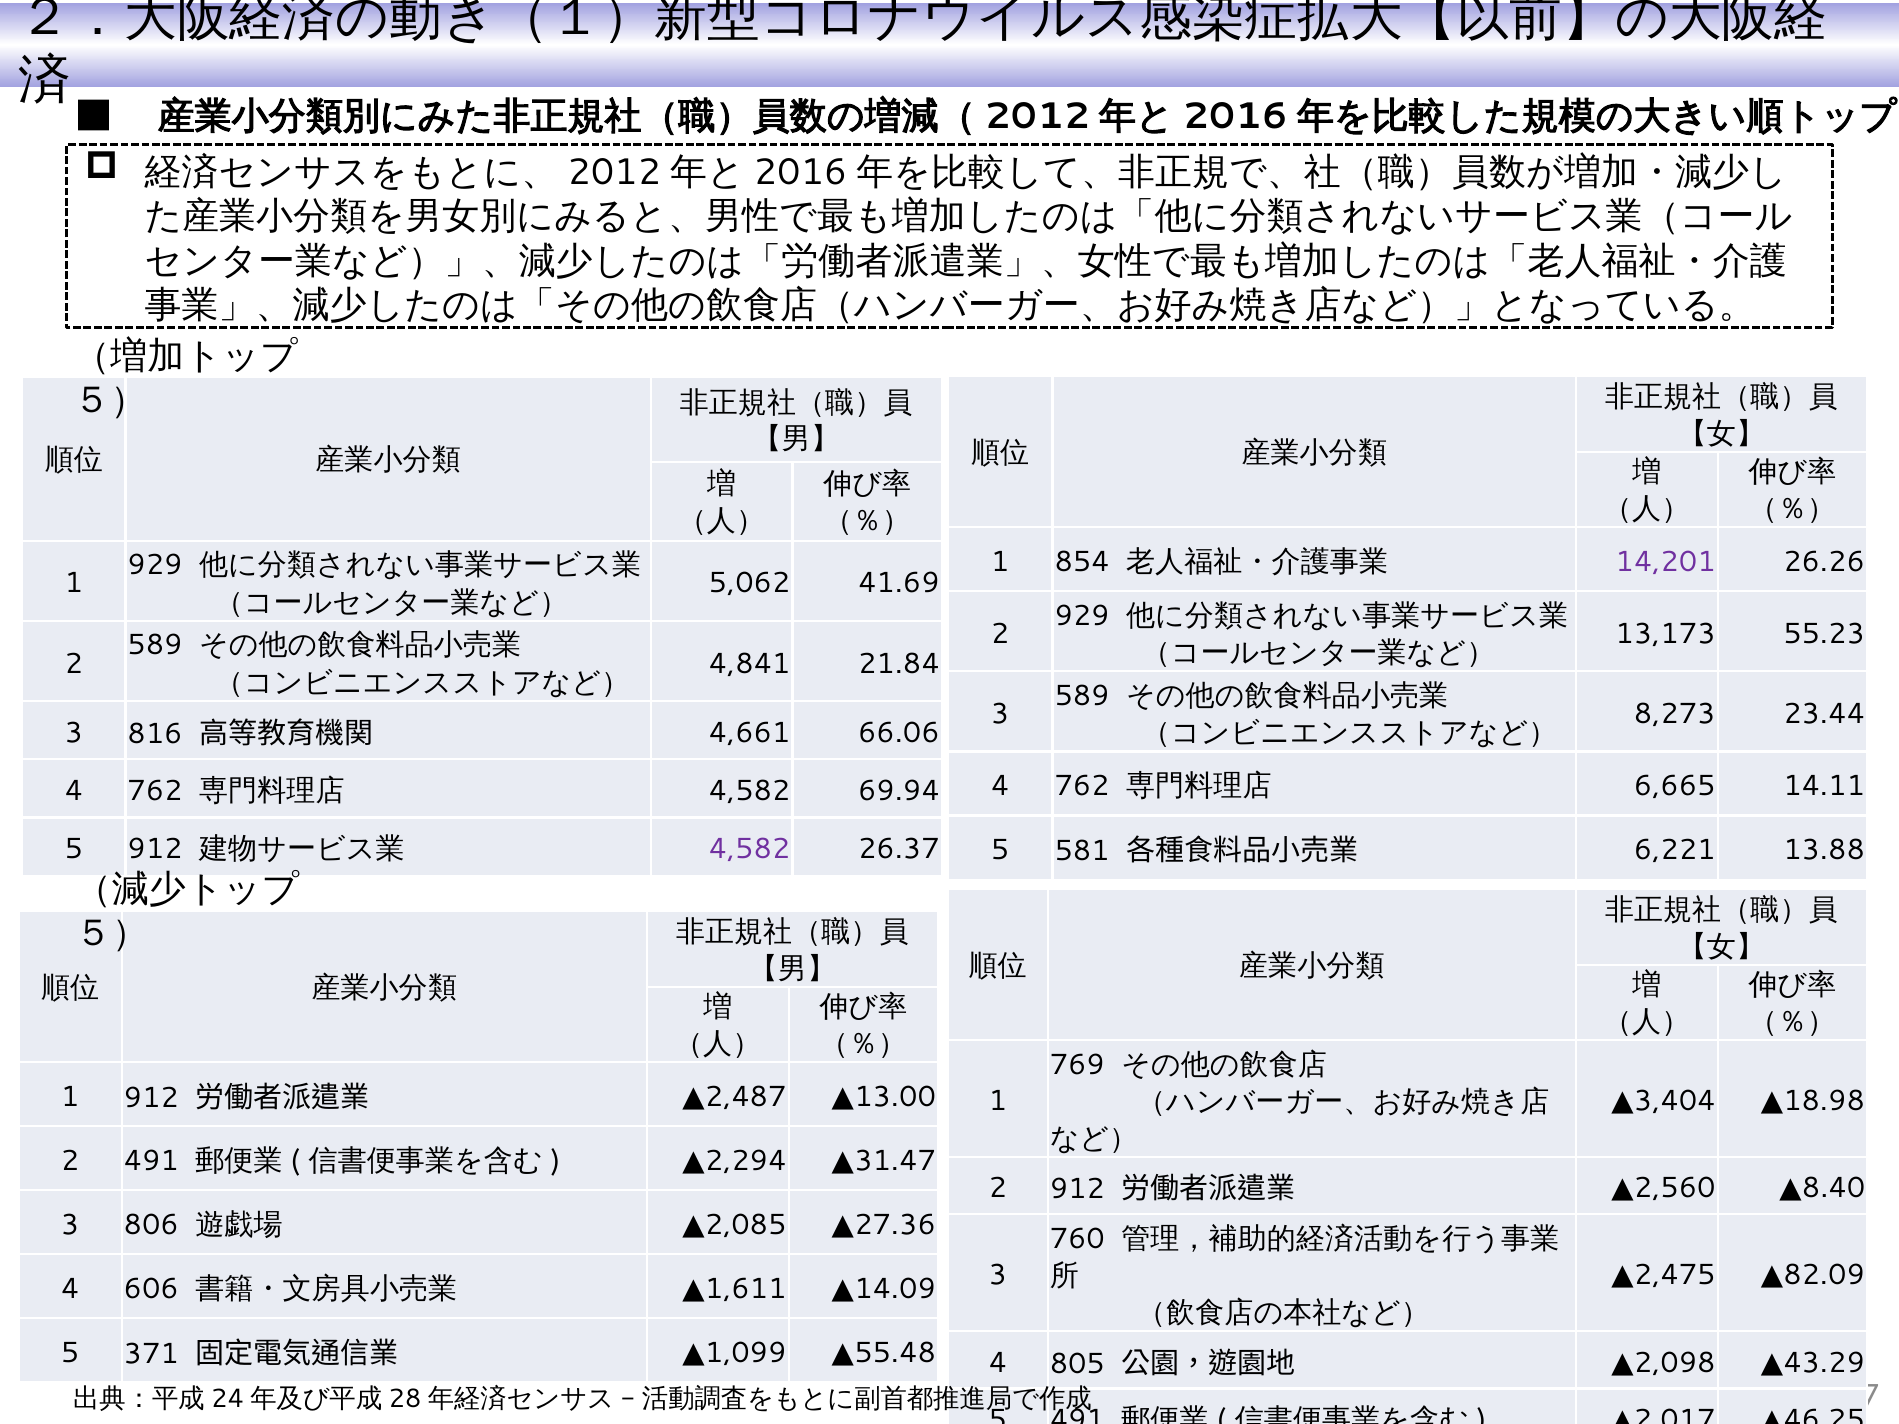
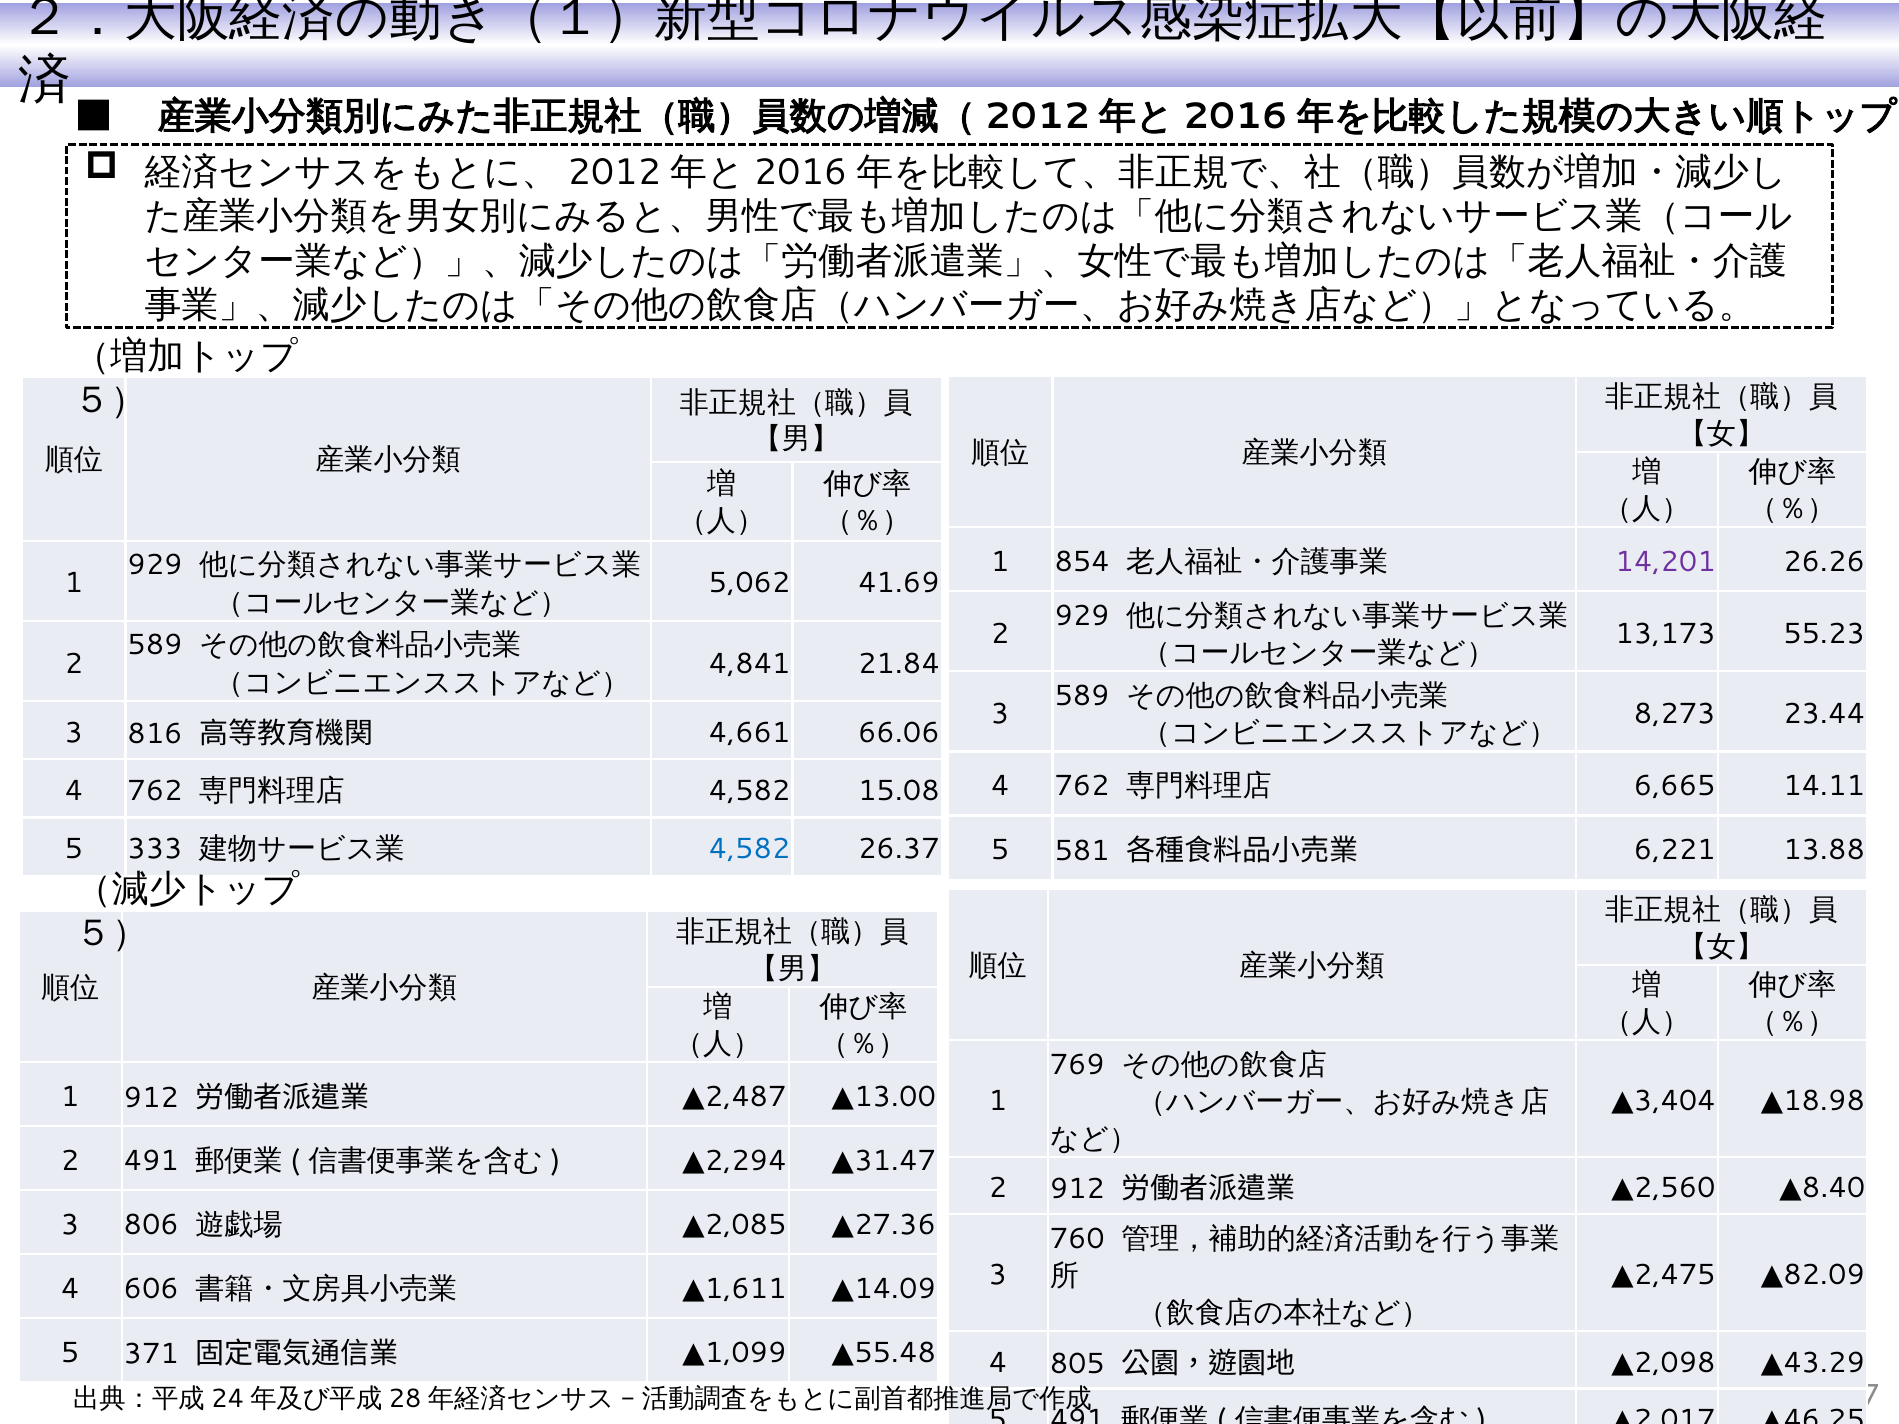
69.94: 69.94 -> 15.08
5 912: 912 -> 333
4,582 at (750, 849) colour: purple -> blue
